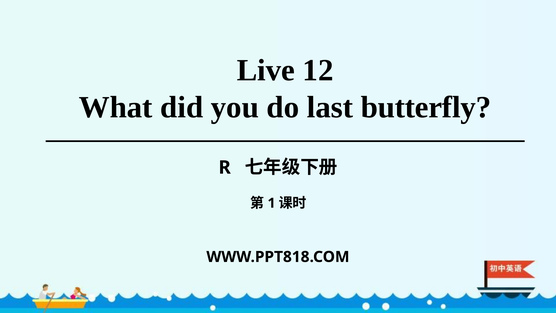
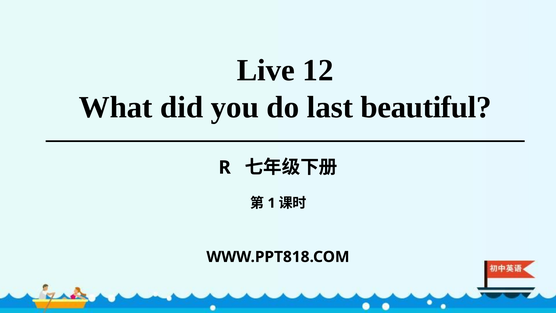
butterfly: butterfly -> beautiful
